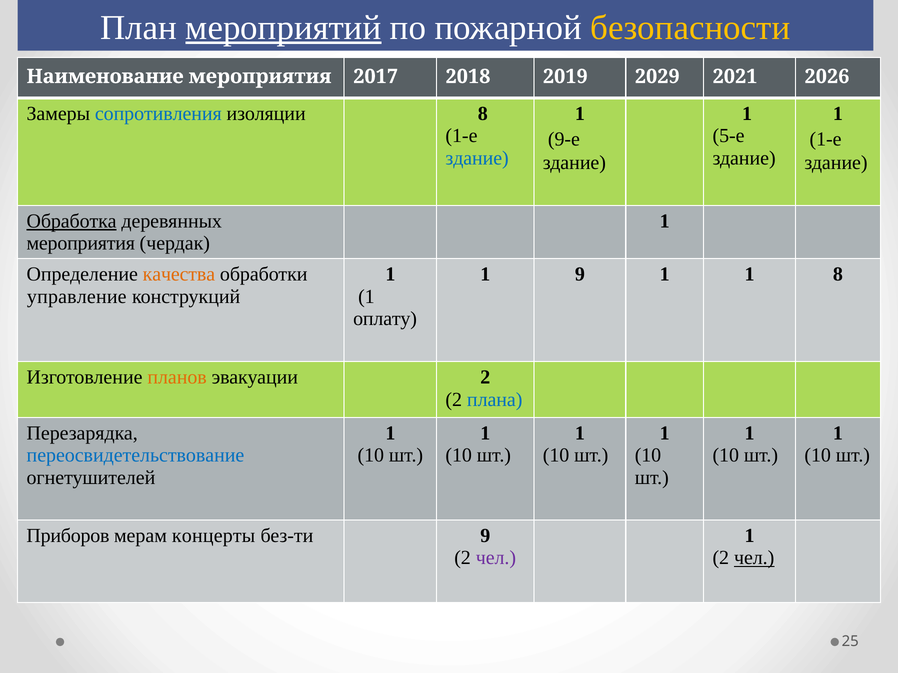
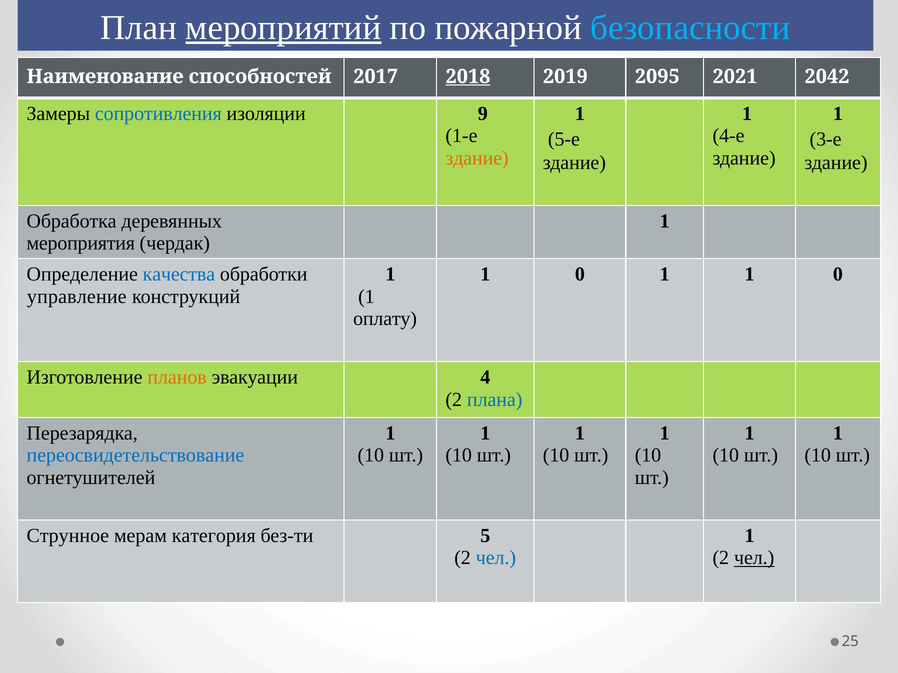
безопасности colour: yellow -> light blue
Наименование мероприятия: мероприятия -> способностей
2018 underline: none -> present
2029: 2029 -> 2095
2026: 2026 -> 2042
изоляции 8: 8 -> 9
5-е: 5-е -> 4-е
9-е: 9-е -> 5-е
1-е at (826, 139): 1-е -> 3-е
здание at (477, 158) colour: blue -> orange
Обработка underline: present -> none
качества colour: orange -> blue
9 at (580, 275): 9 -> 0
1 1 8: 8 -> 0
эвакуации 2: 2 -> 4
Приборов: Приборов -> Струнное
концерты: концерты -> категория
без-ти 9: 9 -> 5
чел at (496, 558) colour: purple -> blue
